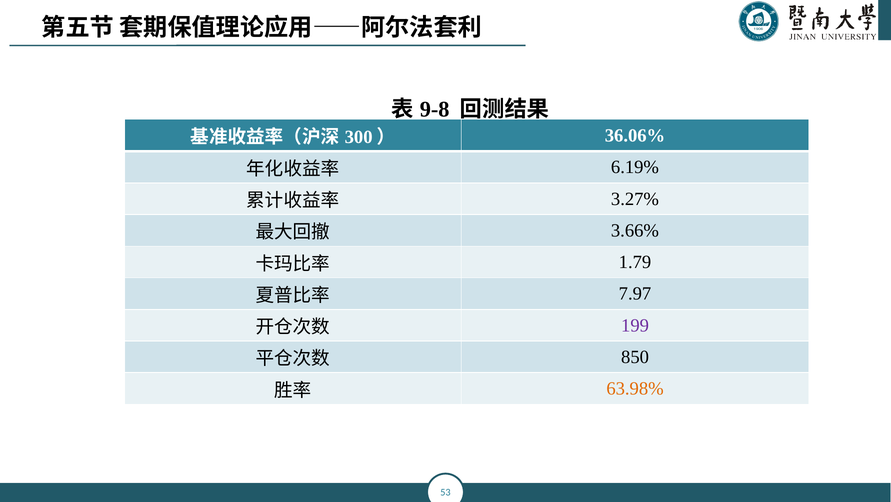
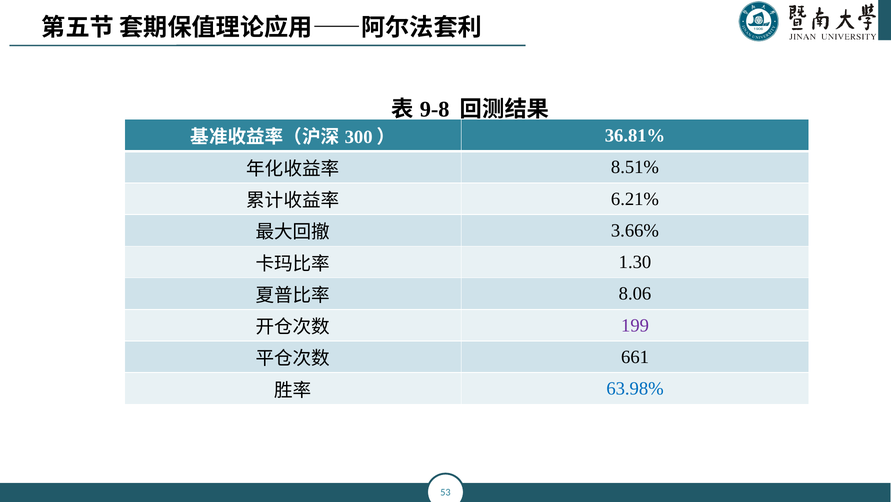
36.06%: 36.06% -> 36.81%
6.19%: 6.19% -> 8.51%
3.27%: 3.27% -> 6.21%
1.79: 1.79 -> 1.30
7.97: 7.97 -> 8.06
850: 850 -> 661
63.98% colour: orange -> blue
